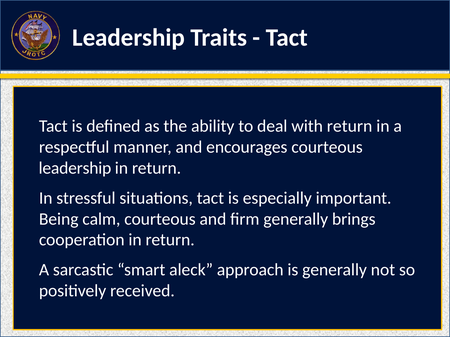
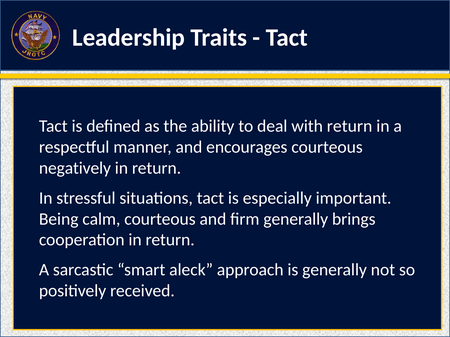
leadership at (75, 168): leadership -> negatively
